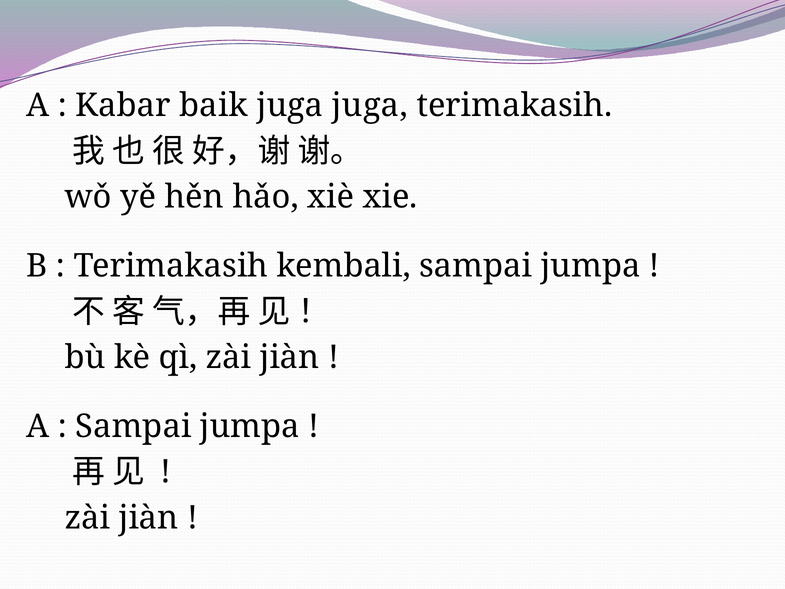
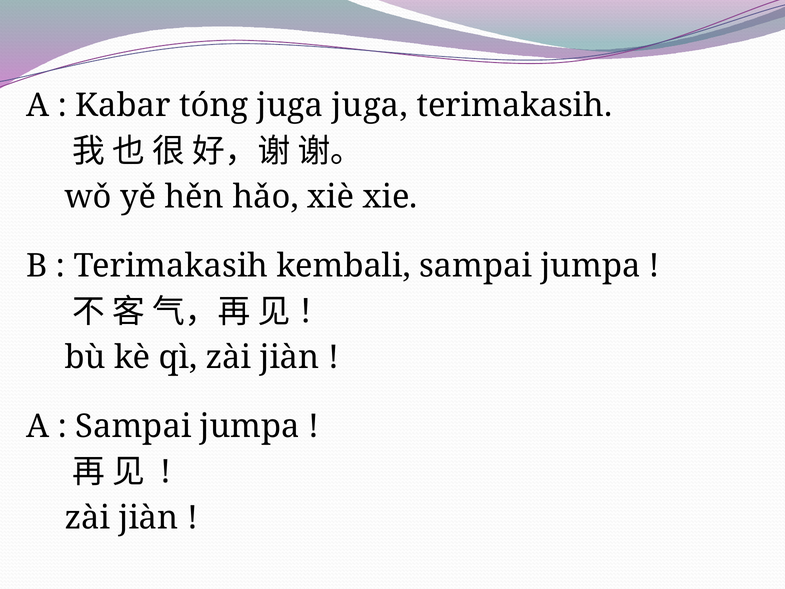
baik: baik -> tóng
